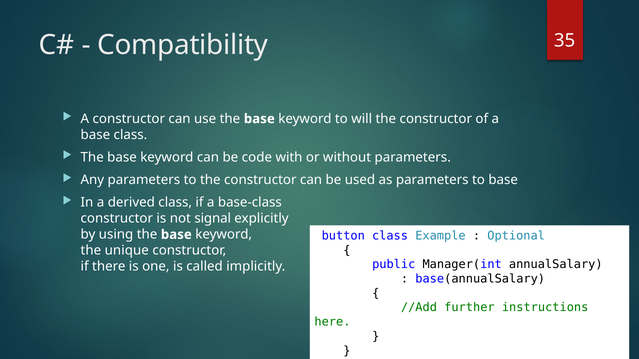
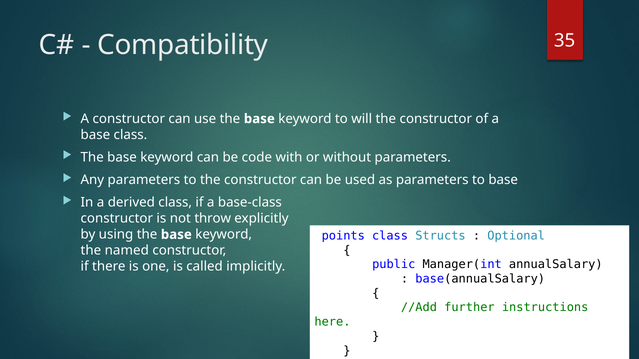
signal: signal -> throw
button: button -> points
Example: Example -> Structs
unique: unique -> named
